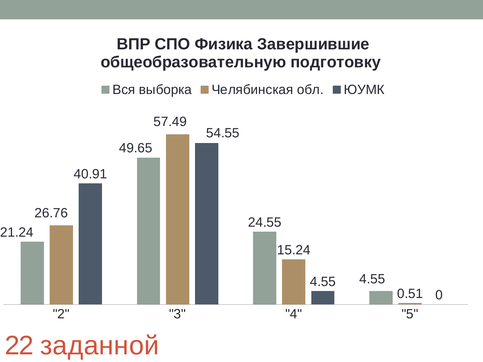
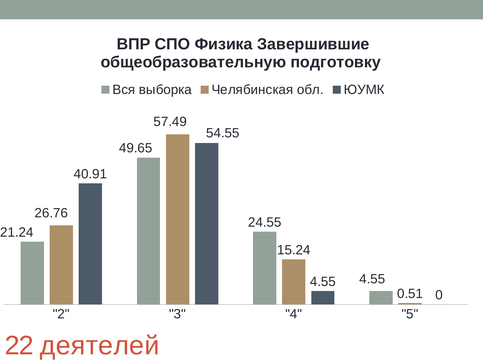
заданной: заданной -> деятелей
